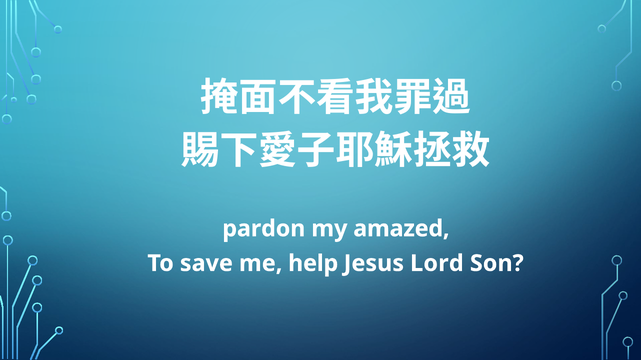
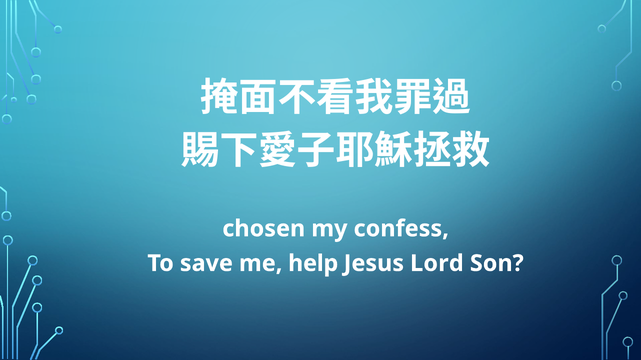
pardon: pardon -> chosen
amazed: amazed -> confess
